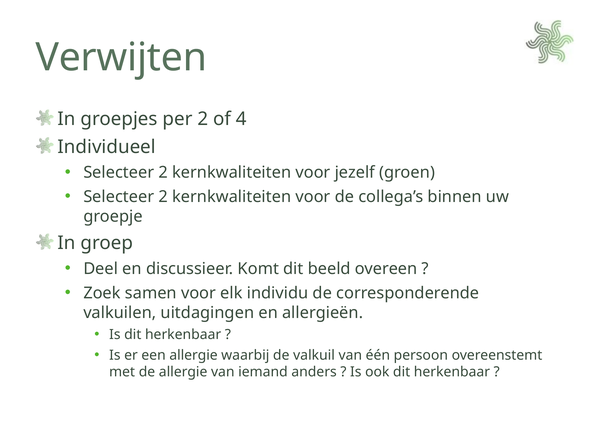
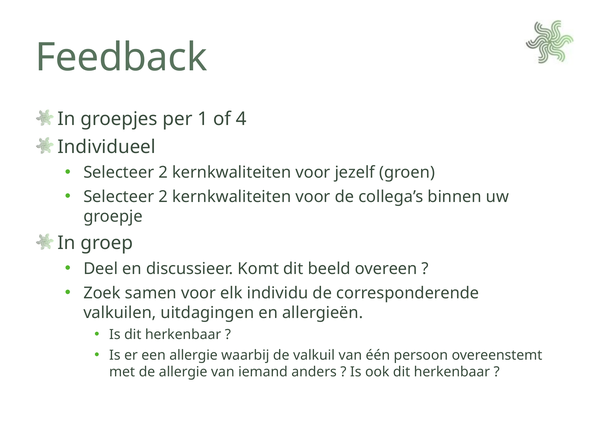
Verwijten: Verwijten -> Feedback
per 2: 2 -> 1
